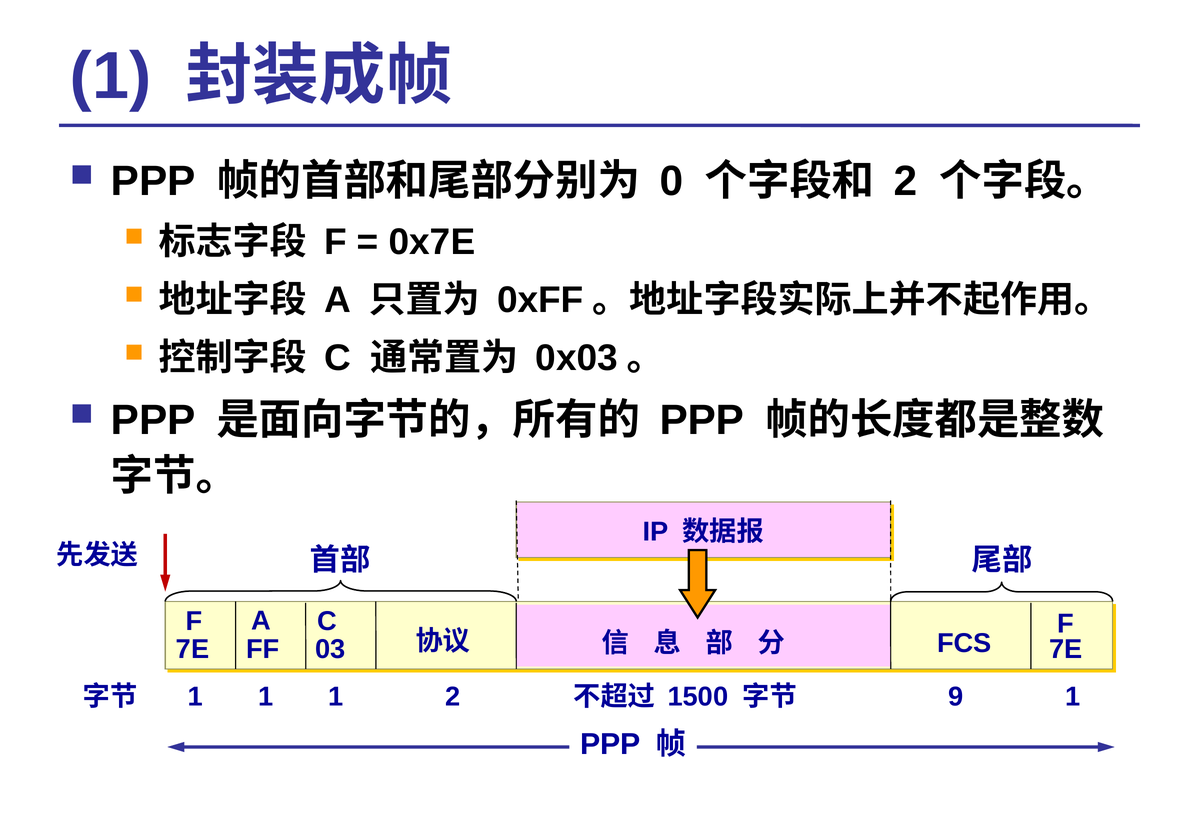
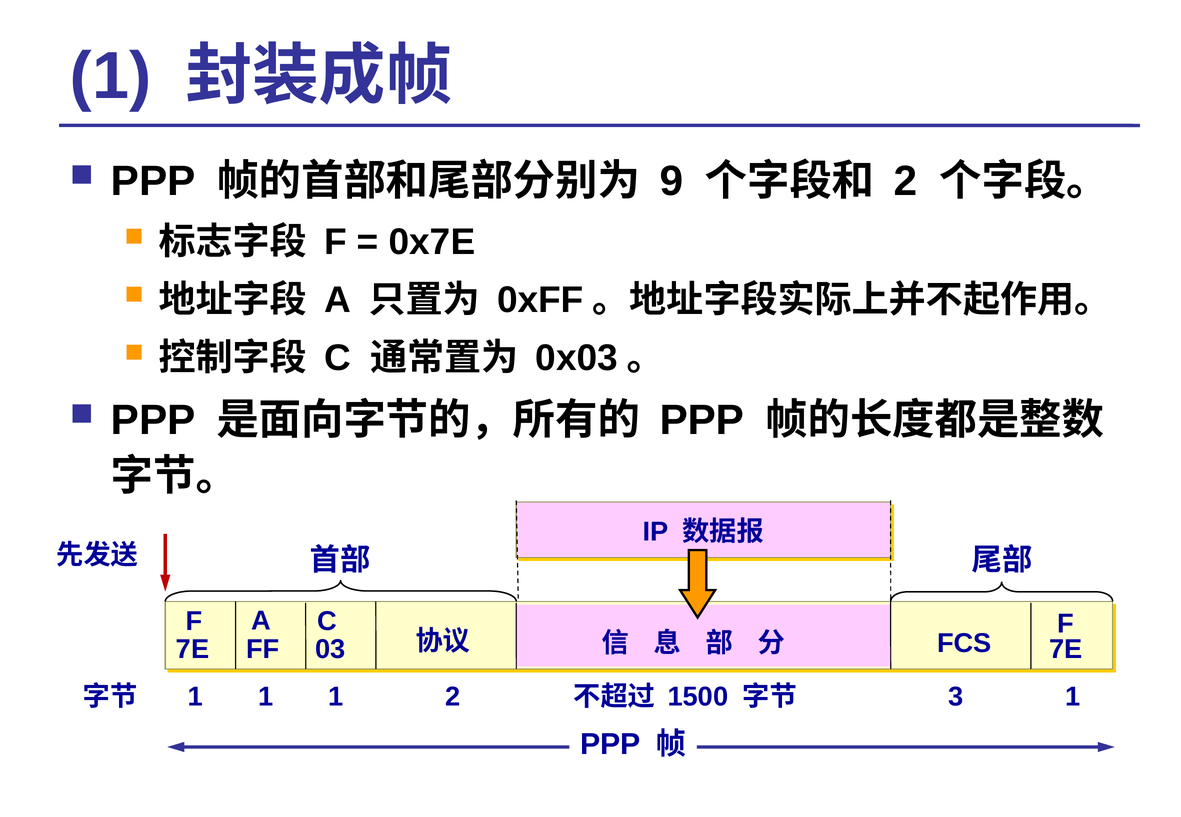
0: 0 -> 9
9: 9 -> 3
